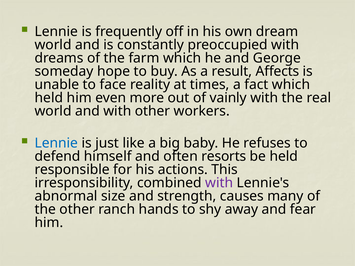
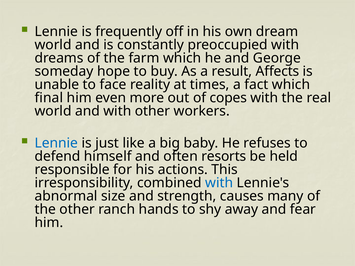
held at (49, 98): held -> final
vainly: vainly -> copes
with at (219, 183) colour: purple -> blue
